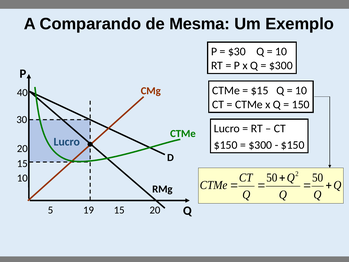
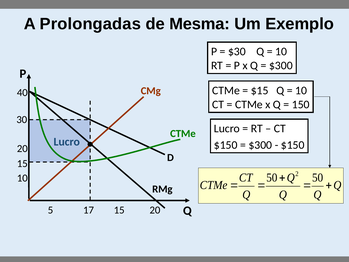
Comparando: Comparando -> Prolongadas
19: 19 -> 17
